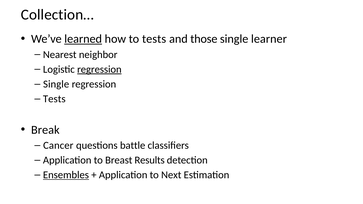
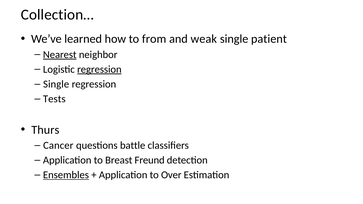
learned underline: present -> none
to tests: tests -> from
those: those -> weak
learner: learner -> patient
Nearest underline: none -> present
Break: Break -> Thurs
Results: Results -> Freund
Next: Next -> Over
